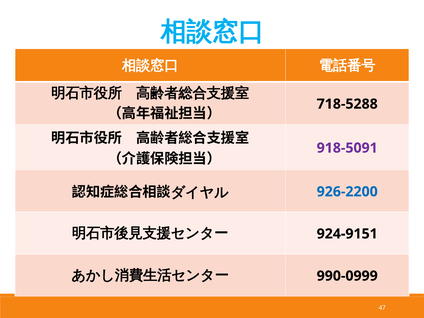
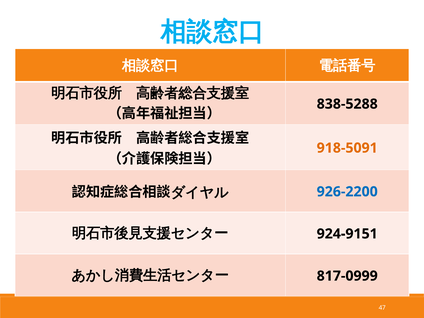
718-5288: 718-5288 -> 838-5288
918-5091 colour: purple -> orange
990-0999: 990-0999 -> 817-0999
